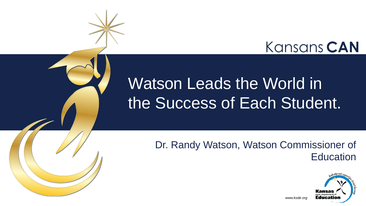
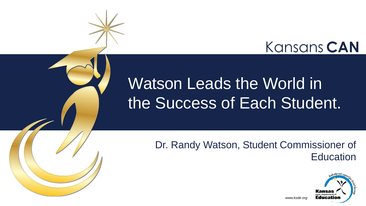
Watson Watson: Watson -> Student
